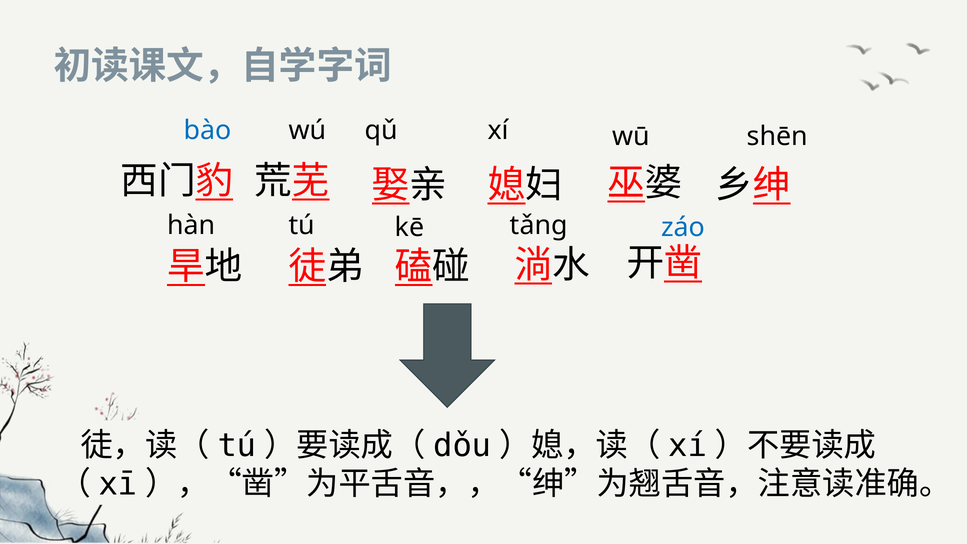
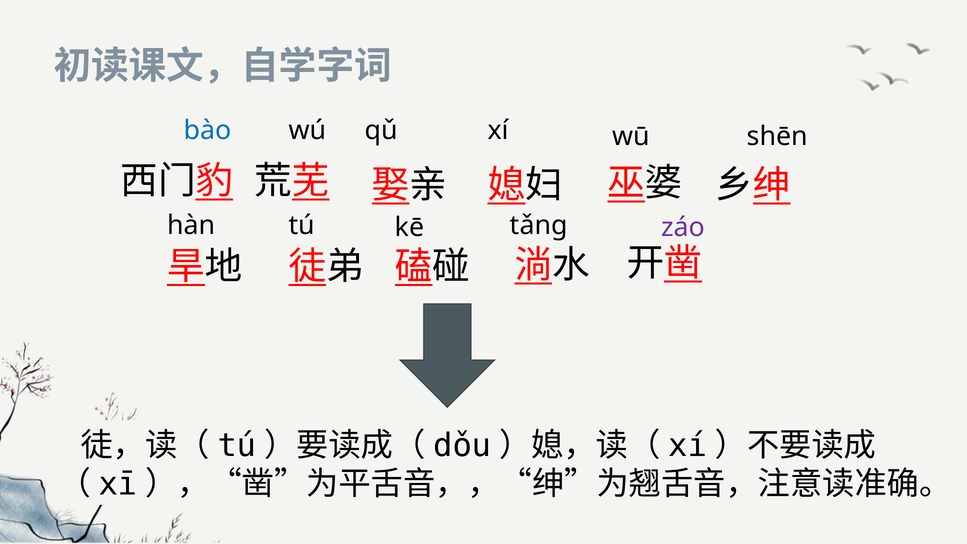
záo colour: blue -> purple
